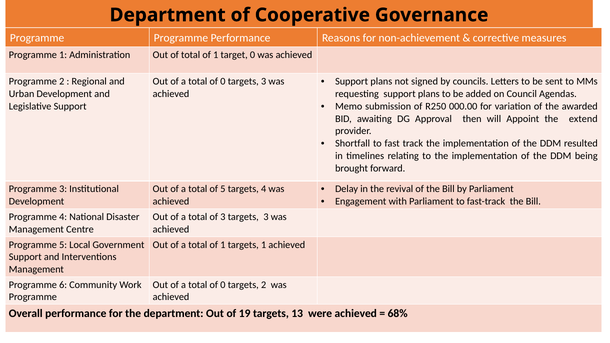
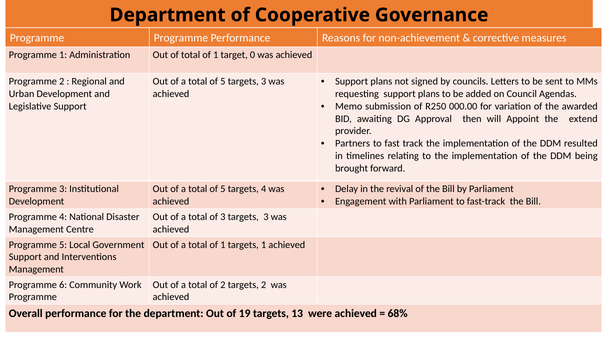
0 at (223, 81): 0 -> 5
Shortfall: Shortfall -> Partners
0 at (223, 285): 0 -> 2
